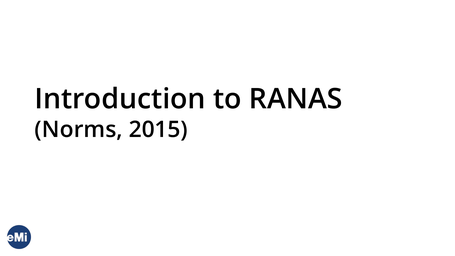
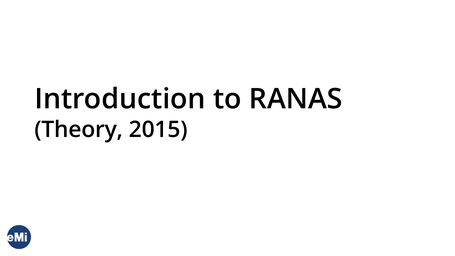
Norms: Norms -> Theory
